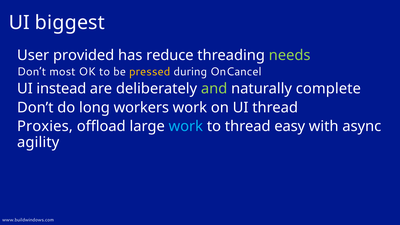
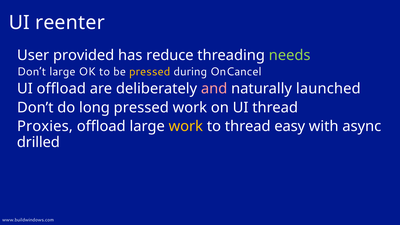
biggest: biggest -> reenter
Don’t most: most -> large
UI instead: instead -> offload
and colour: light green -> pink
complete: complete -> launched
long workers: workers -> pressed
work at (186, 126) colour: light blue -> yellow
agility: agility -> drilled
